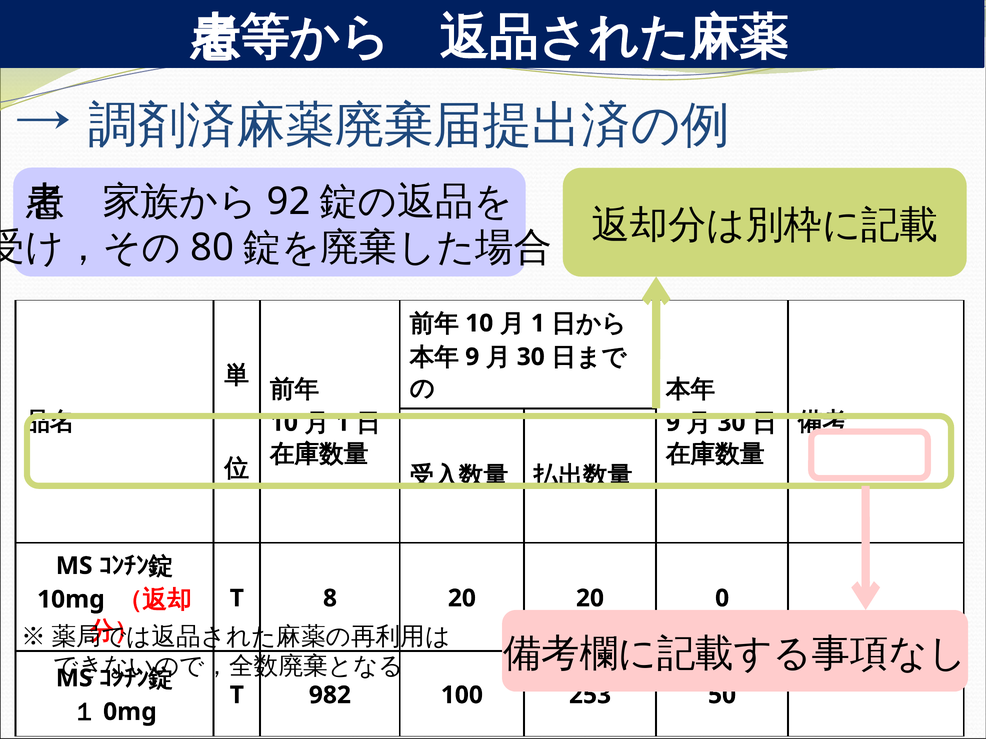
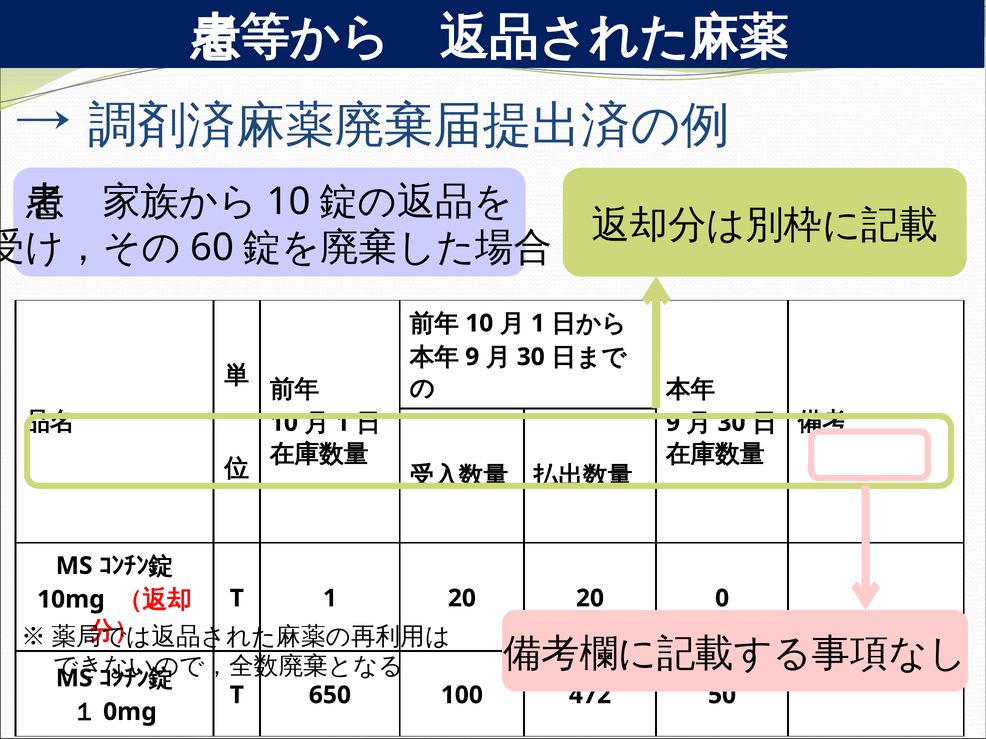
92 at (289, 202): 92 -> 10
80: 80 -> 60
T 8: 8 -> 1
982: 982 -> 650
253: 253 -> 472
